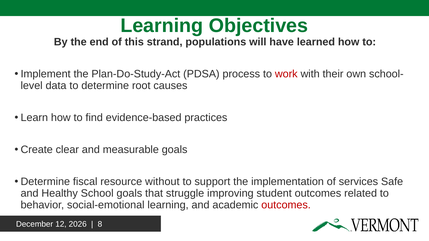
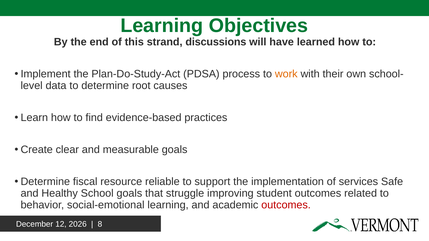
populations: populations -> discussions
work colour: red -> orange
without: without -> reliable
